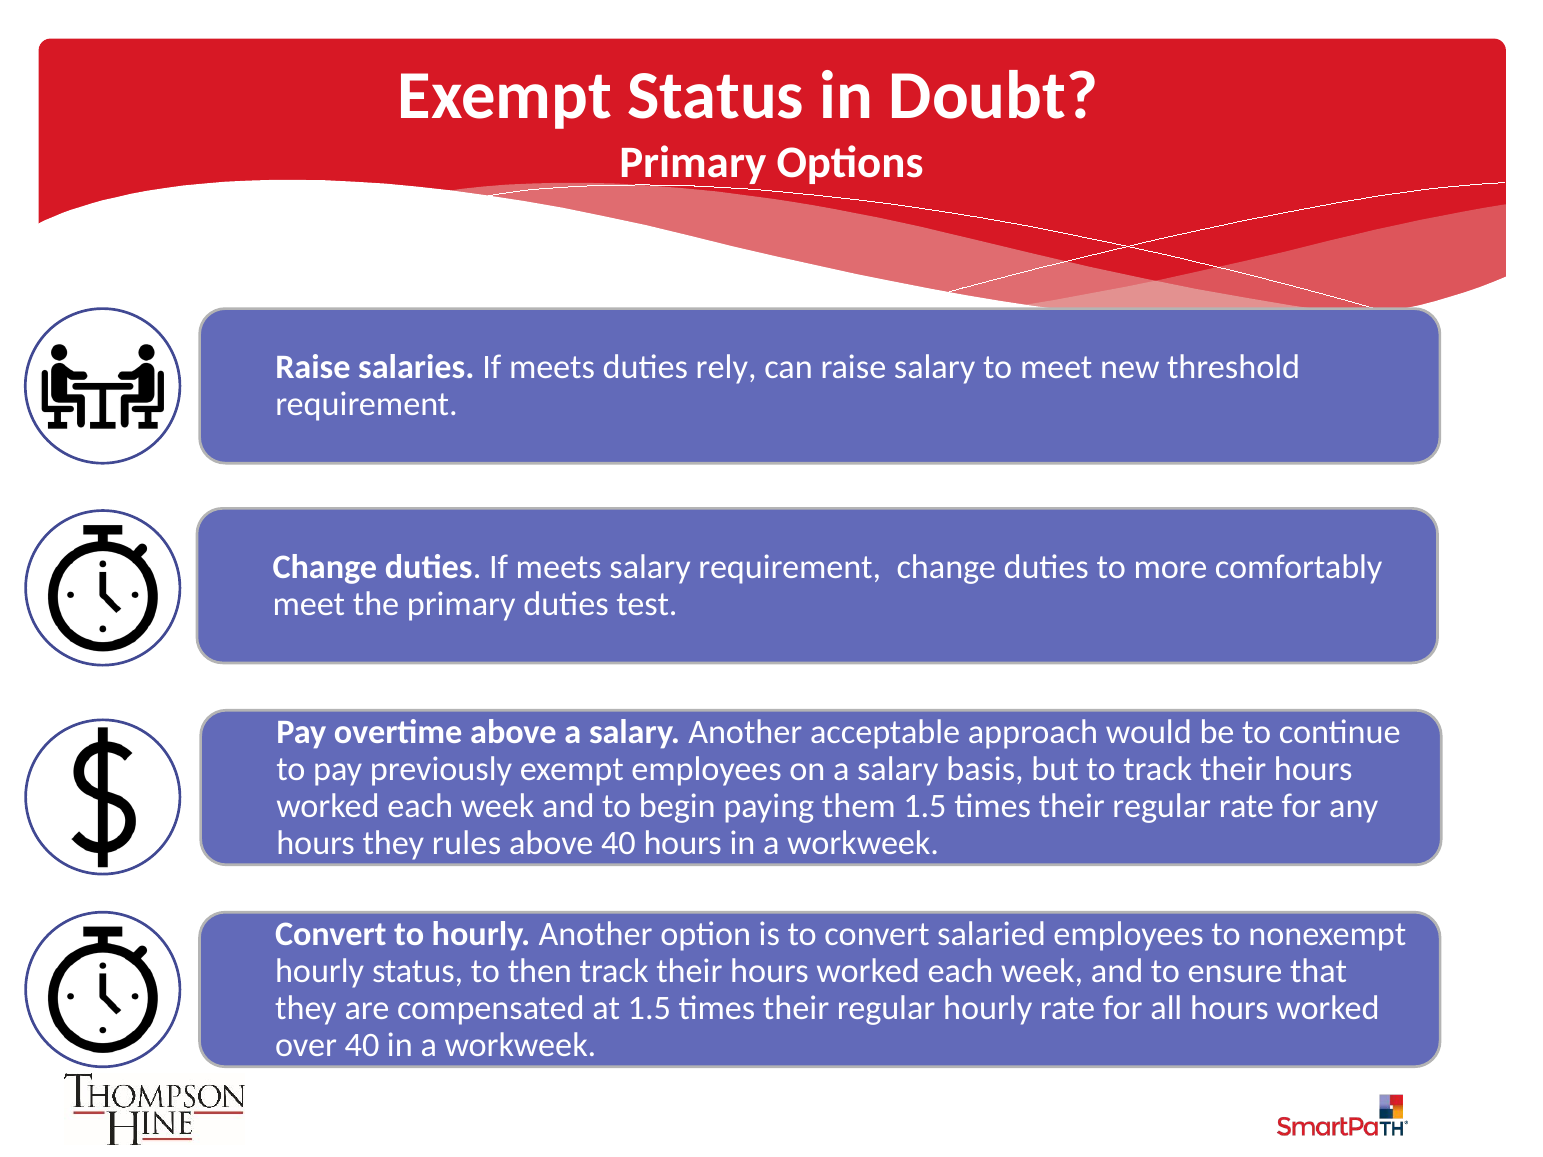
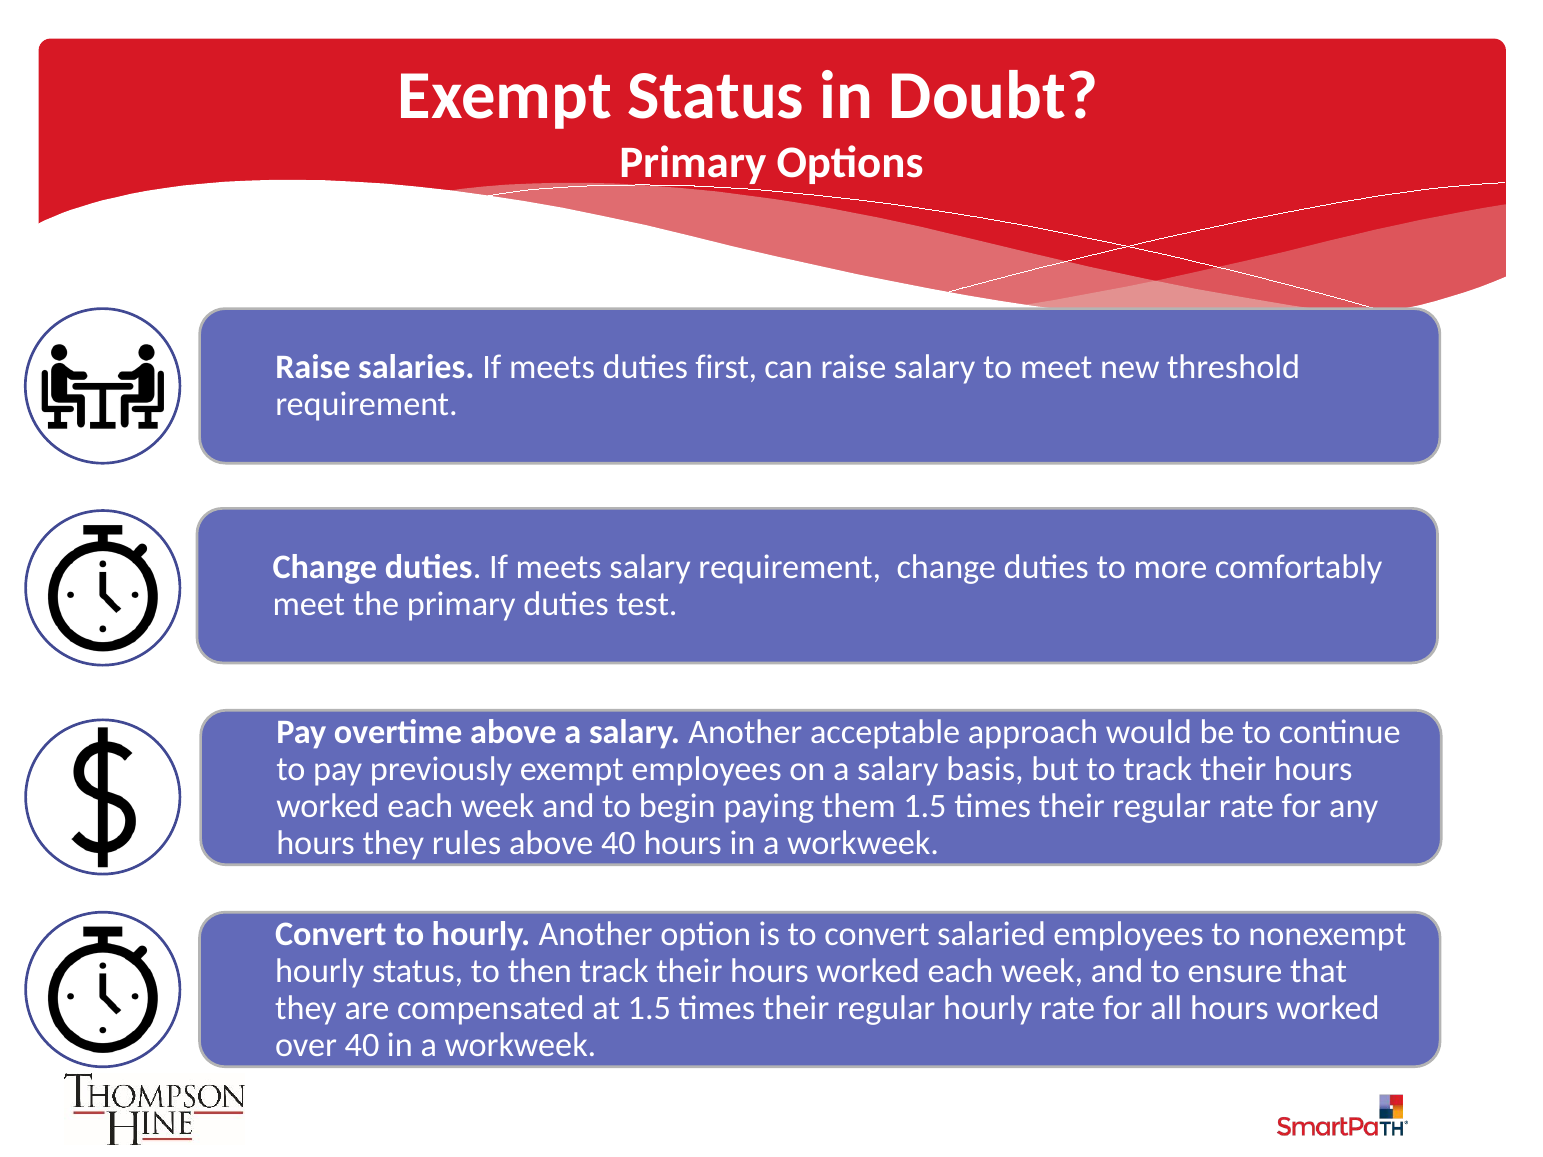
rely: rely -> first
